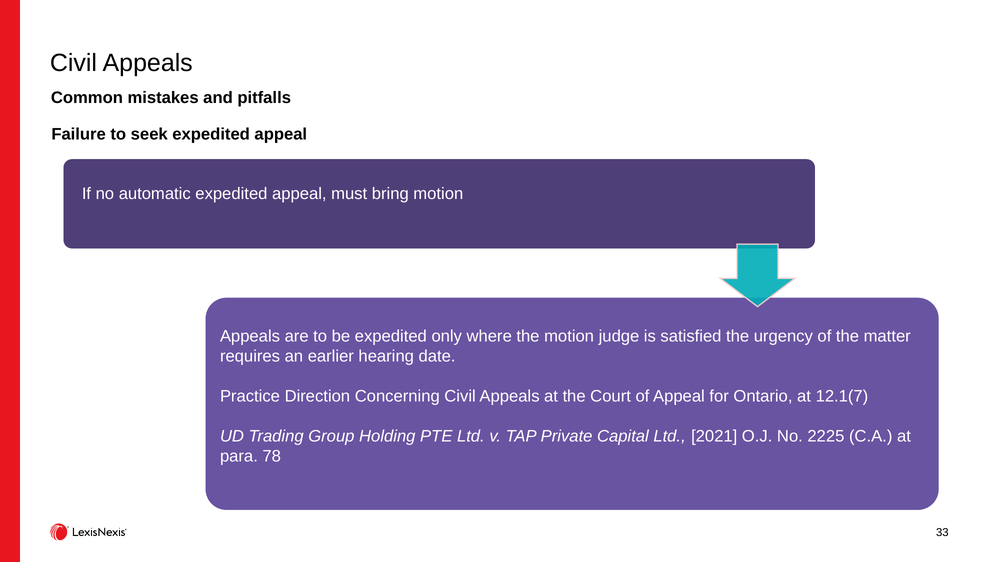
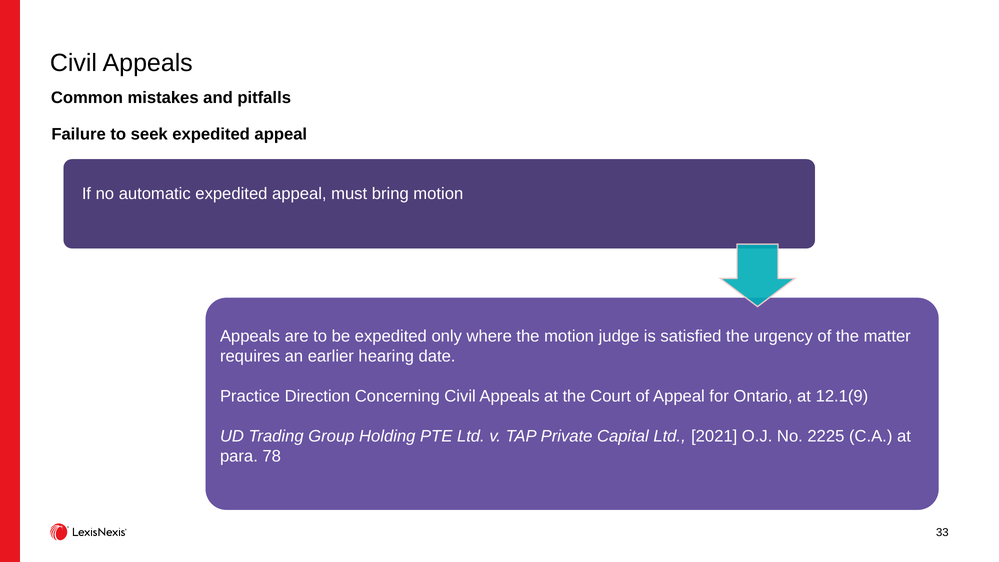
12.1(7: 12.1(7 -> 12.1(9
